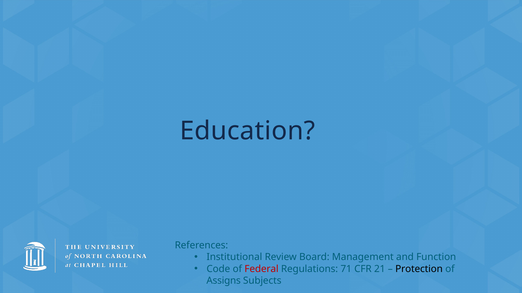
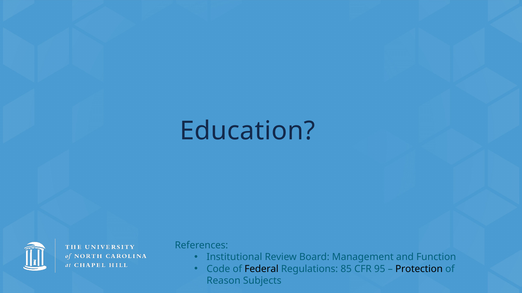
Federal colour: red -> black
71: 71 -> 85
21: 21 -> 95
Assigns: Assigns -> Reason
